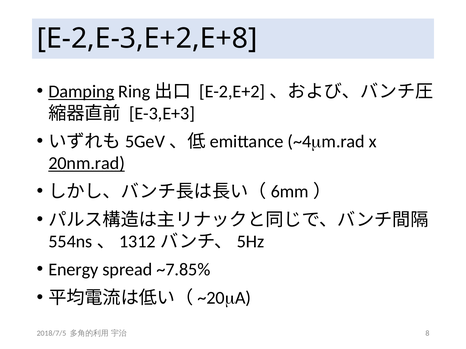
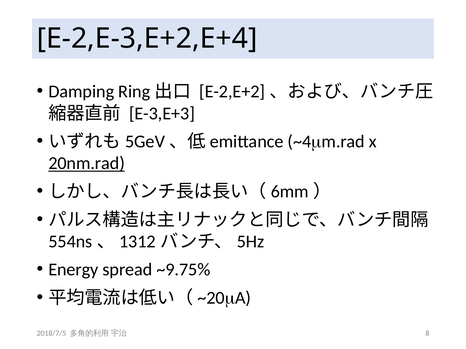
E-2,E-3,E+2,E+8: E-2,E-3,E+2,E+8 -> E-2,E-3,E+2,E+4
Damping underline: present -> none
~7.85%: ~7.85% -> ~9.75%
